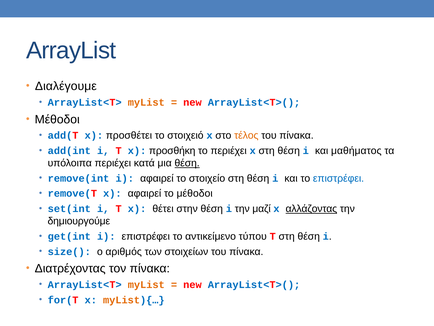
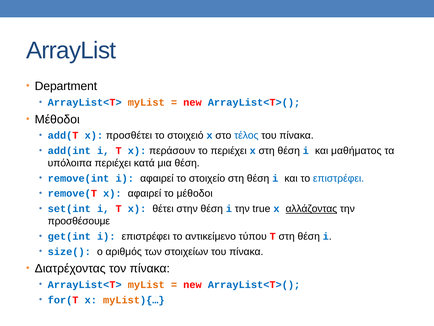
Διαλέγουμε: Διαλέγουμε -> Department
τέλος colour: orange -> blue
προσθήκη: προσθήκη -> περάσουν
θέση at (187, 163) underline: present -> none
μαζί: μαζί -> true
δημιουργούμε: δημιουργούμε -> προσθέσουμε
